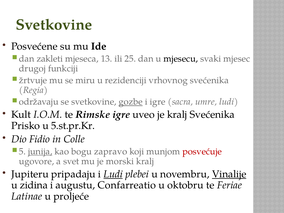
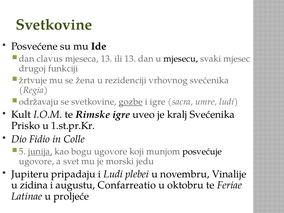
zakleti: zakleti -> clavus
ili 25: 25 -> 13
miru: miru -> žena
5.st.pr.Kr: 5.st.pr.Kr -> 1.st.pr.Kr
bogu zapravo: zapravo -> ugovore
posvećuje colour: red -> black
morski kralj: kralj -> jedu
Ludi at (113, 174) underline: present -> none
Vinalije underline: present -> none
